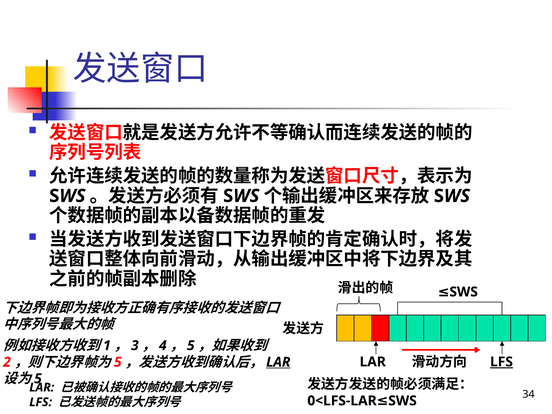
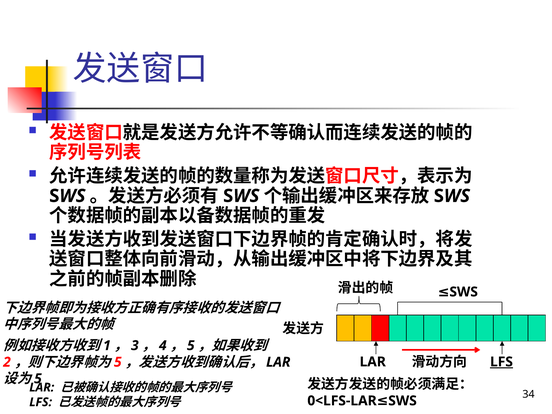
LAR at (278, 362) underline: present -> none
